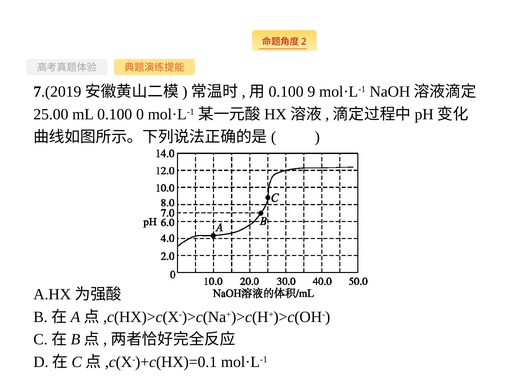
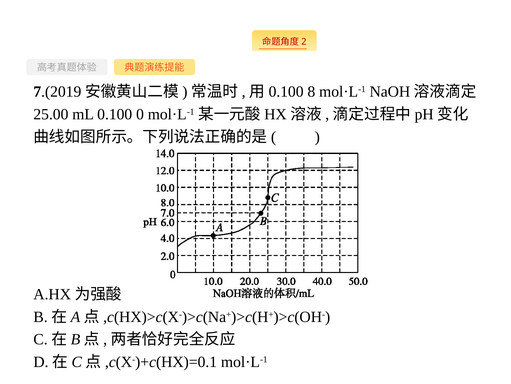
9: 9 -> 8
